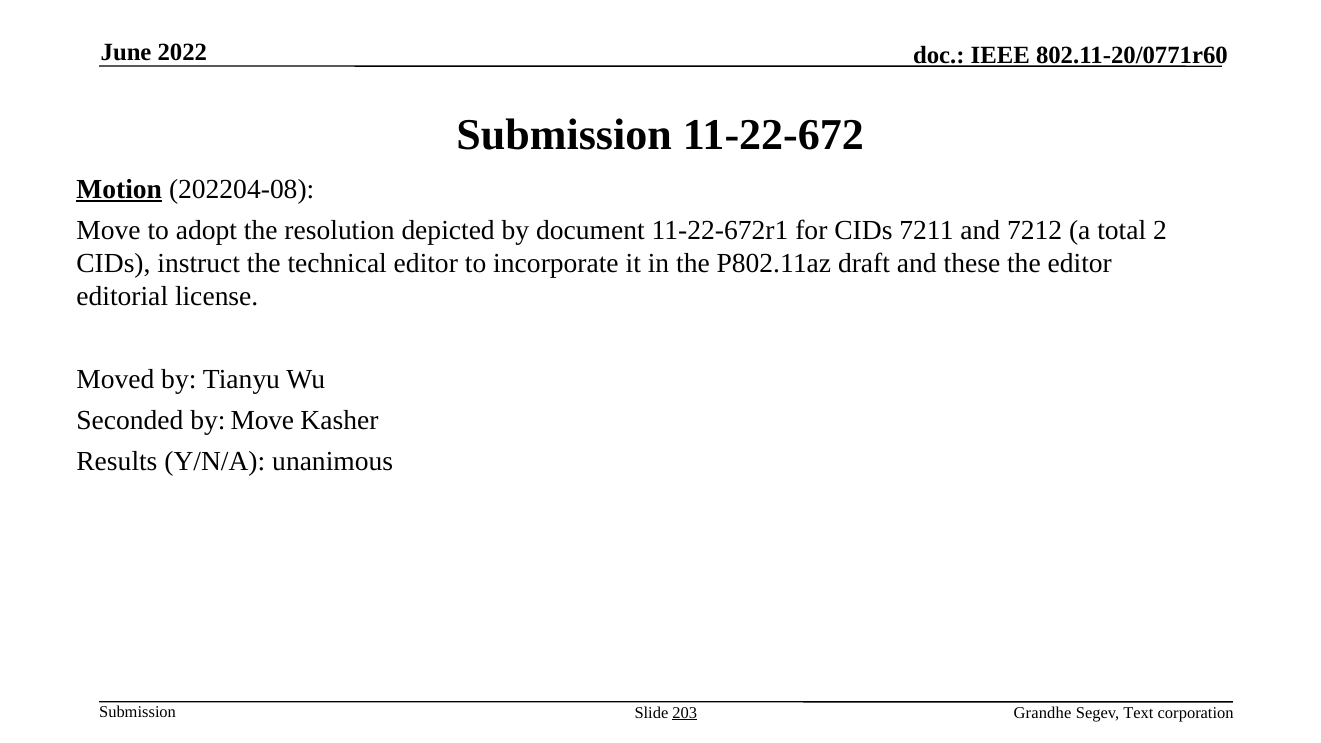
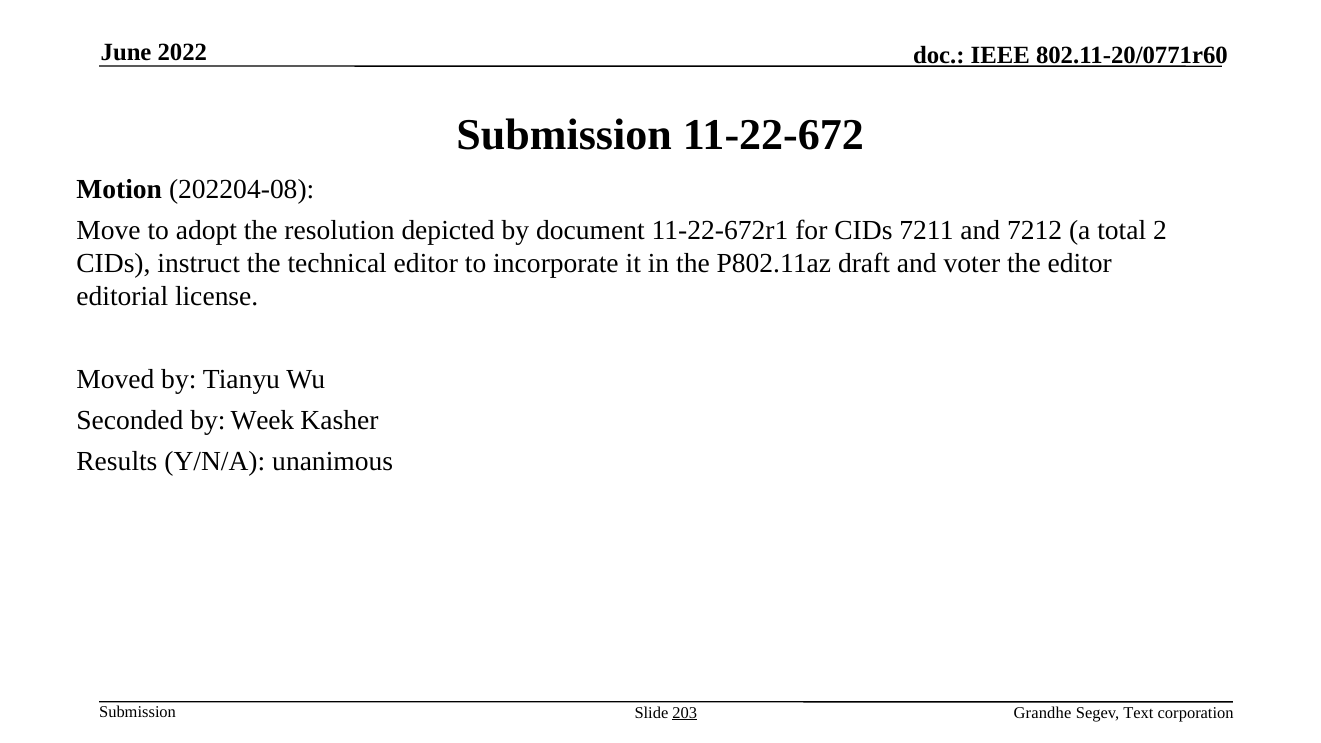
Motion underline: present -> none
these: these -> voter
by Move: Move -> Week
